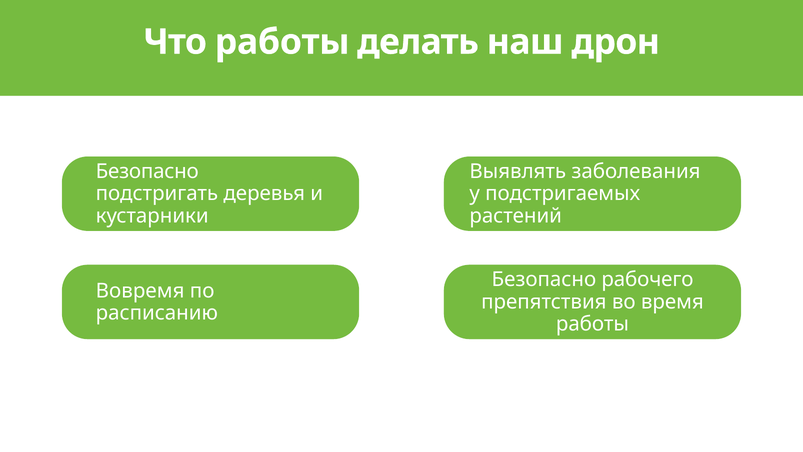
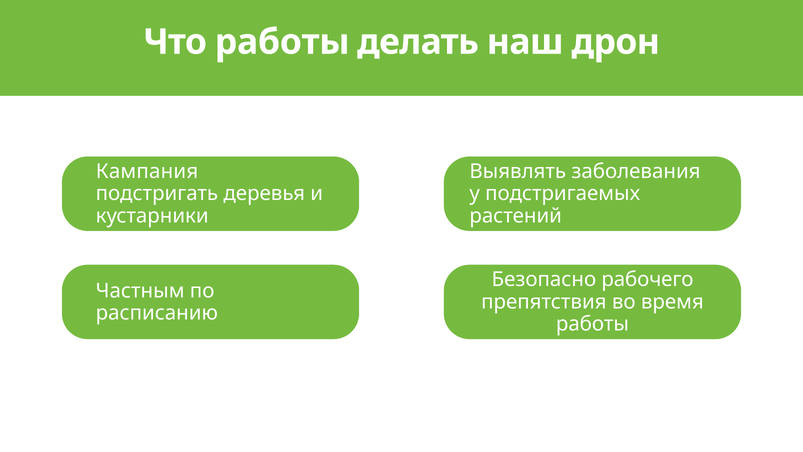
Безопасно at (147, 171): Безопасно -> Кампания
Вовремя: Вовремя -> Частным
